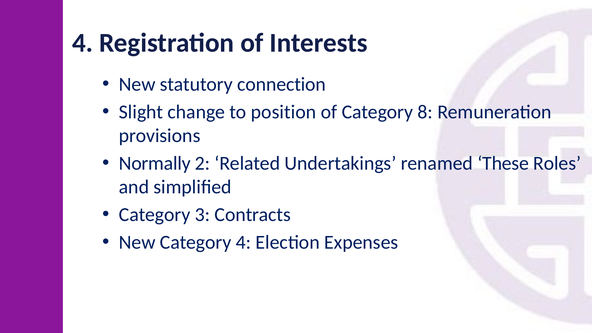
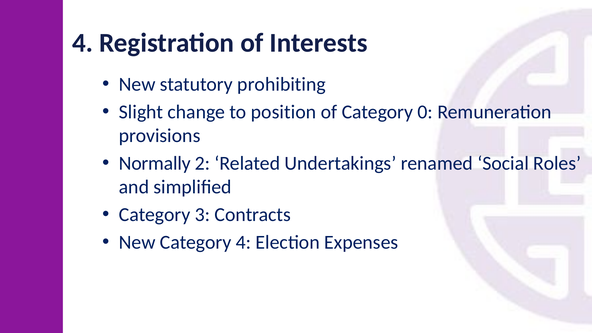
connection: connection -> prohibiting
8: 8 -> 0
These: These -> Social
